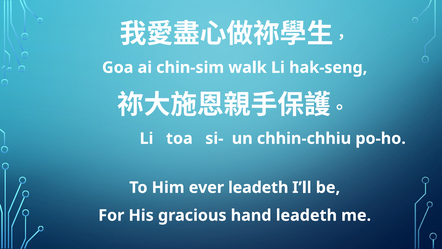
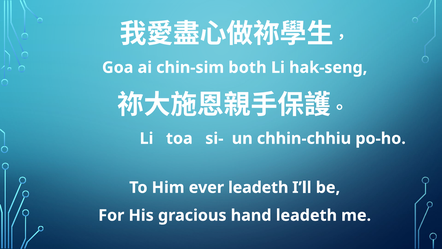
walk: walk -> both
